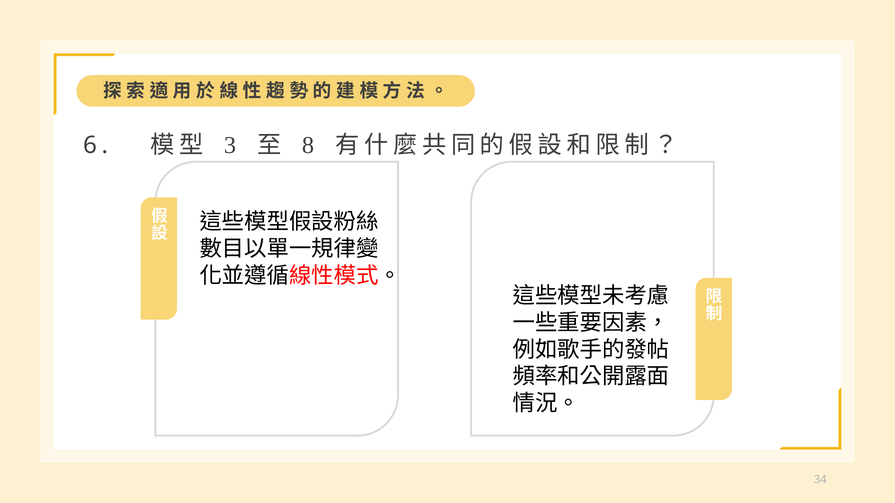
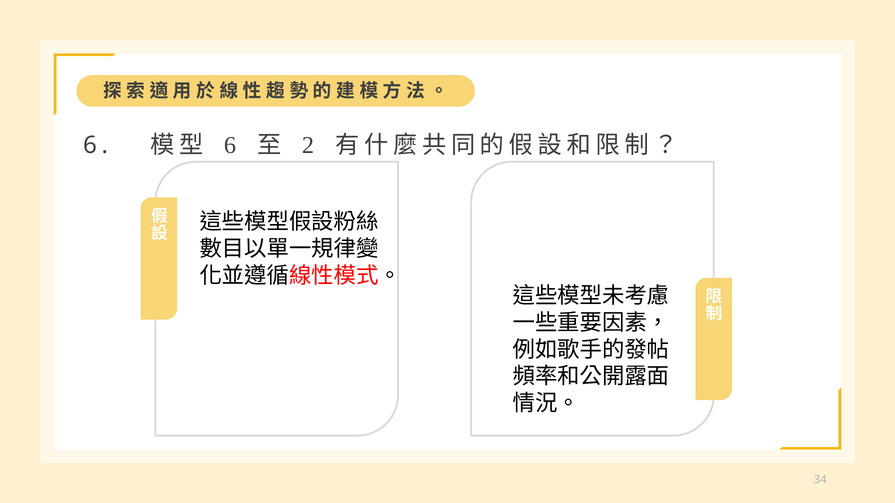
3 at (230, 145): 3 -> 6
8: 8 -> 2
